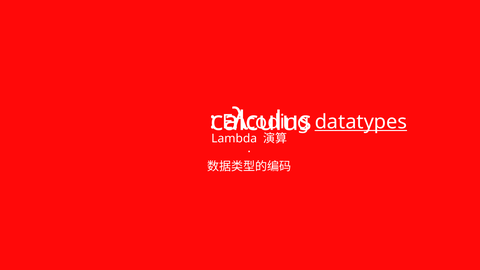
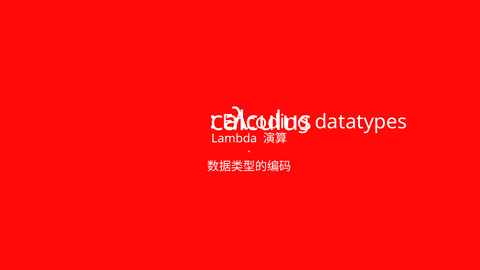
datatypes underline: present -> none
